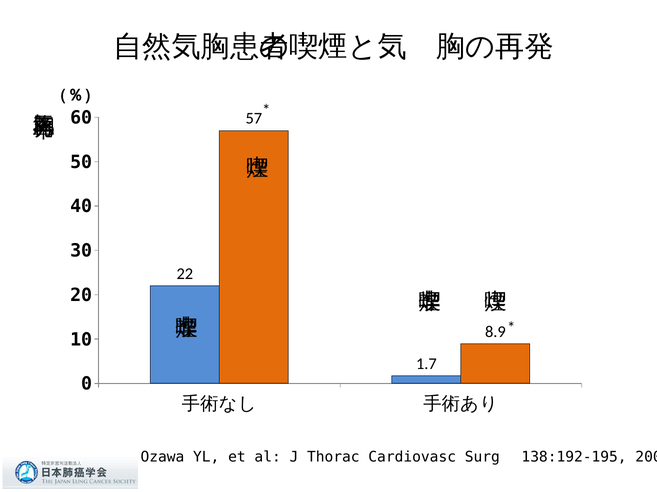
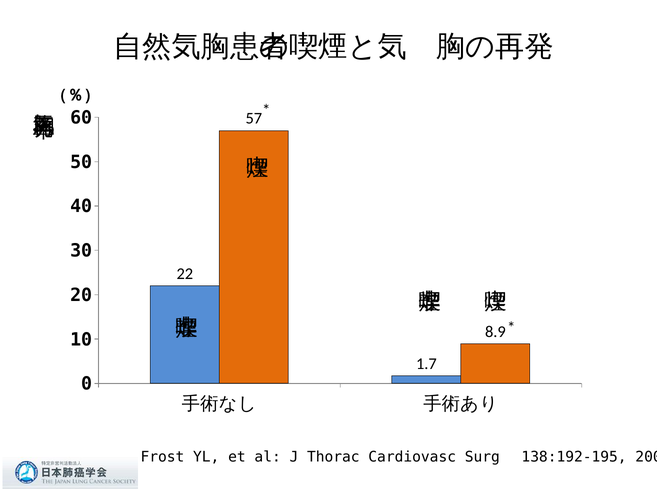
Ozawa: Ozawa -> Frost
